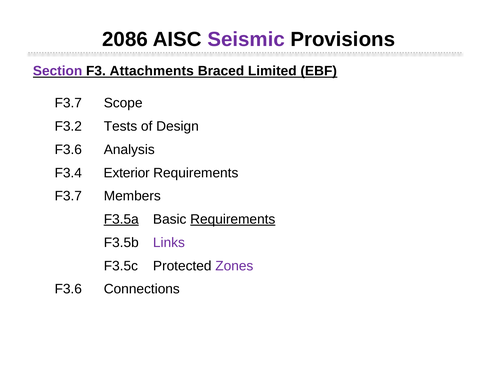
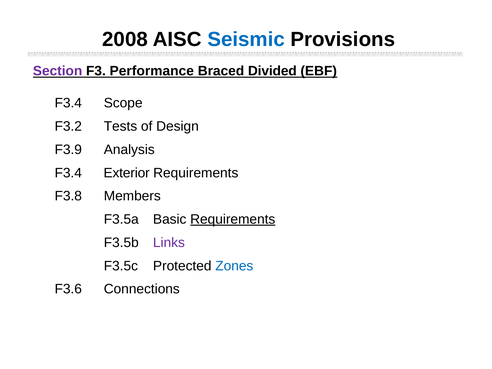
2086: 2086 -> 2008
Seismic colour: purple -> blue
Attachments: Attachments -> Performance
Limited: Limited -> Divided
F3.7 at (68, 103): F3.7 -> F3.4
F3.6 at (68, 150): F3.6 -> F3.9
F3.7 at (68, 196): F3.7 -> F3.8
F3.5a underline: present -> none
Zones colour: purple -> blue
